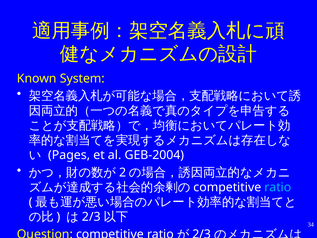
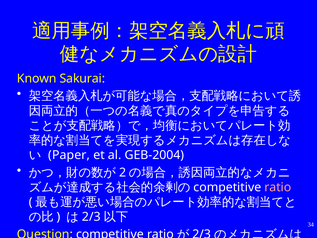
System: System -> Sakurai
Pages: Pages -> Paper
ratio at (278, 187) colour: light blue -> pink
